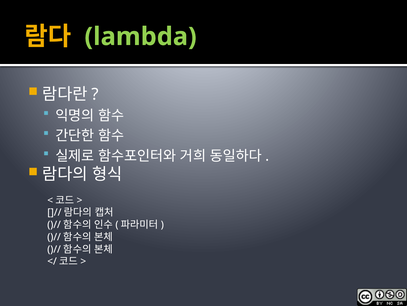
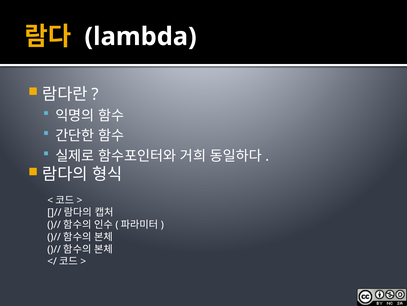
lambda colour: light green -> white
